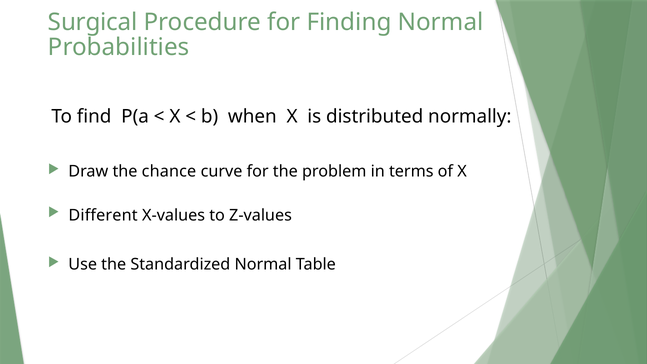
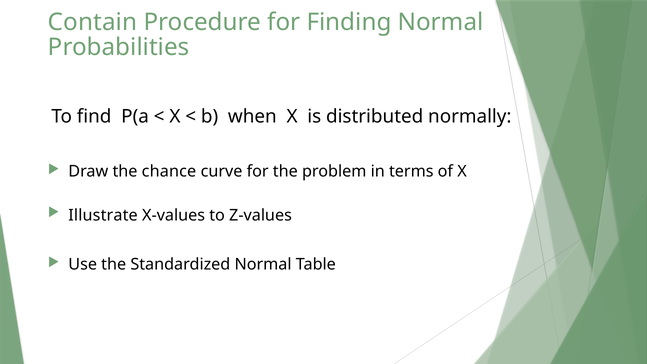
Surgical: Surgical -> Contain
Different: Different -> Illustrate
